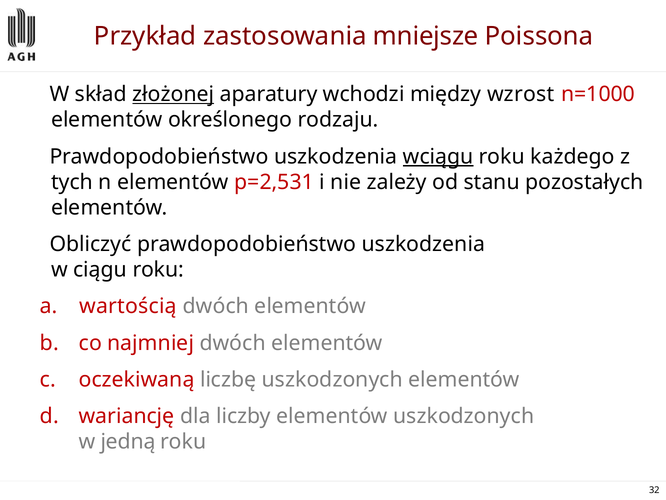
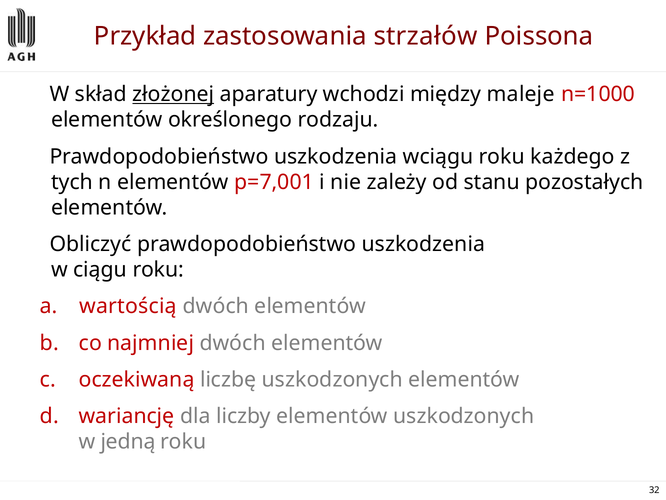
mniejsze: mniejsze -> strzałów
wzrost: wzrost -> maleje
wciągu underline: present -> none
p=2,531: p=2,531 -> p=7,001
